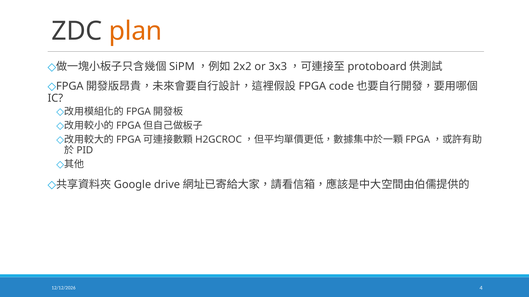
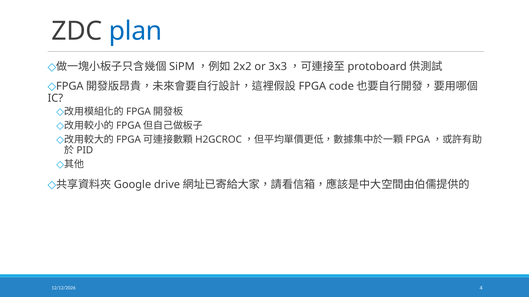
plan colour: orange -> blue
